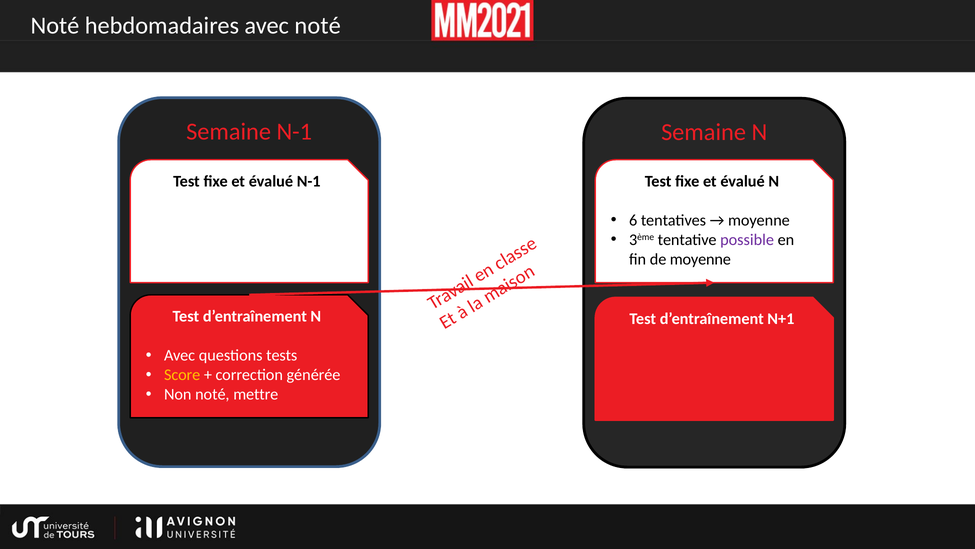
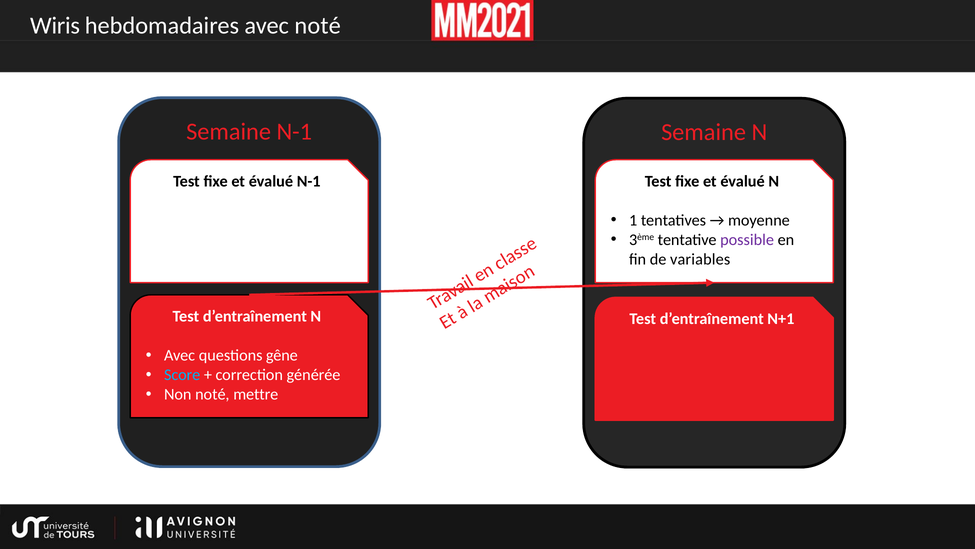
Noté at (55, 26): Noté -> Wiris
6: 6 -> 1
de moyenne: moyenne -> variables
tests: tests -> gêne
Score colour: yellow -> light blue
